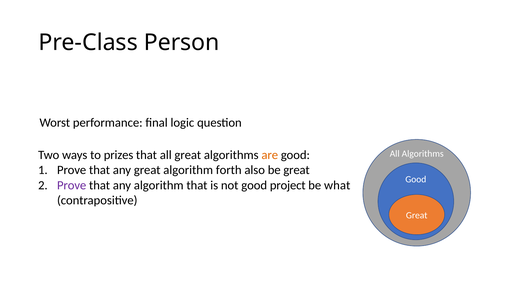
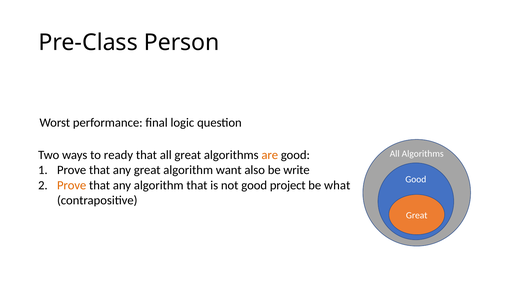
prizes: prizes -> ready
forth: forth -> want
be great: great -> write
Prove at (72, 185) colour: purple -> orange
